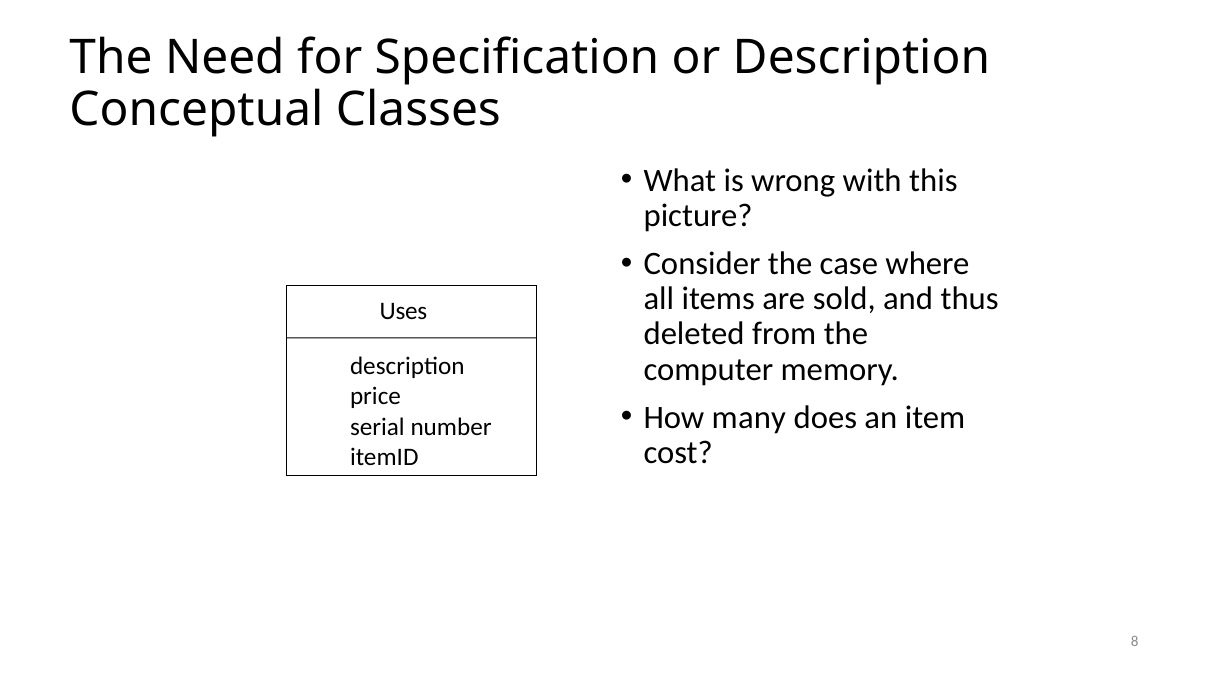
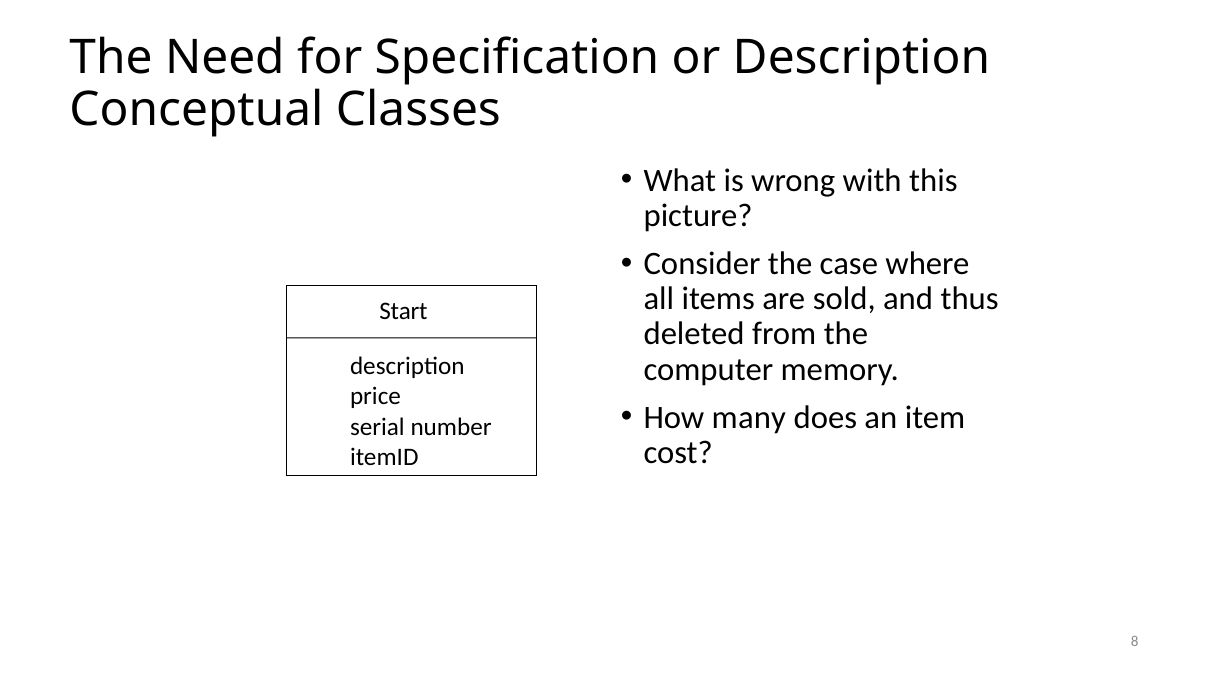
Uses: Uses -> Start
